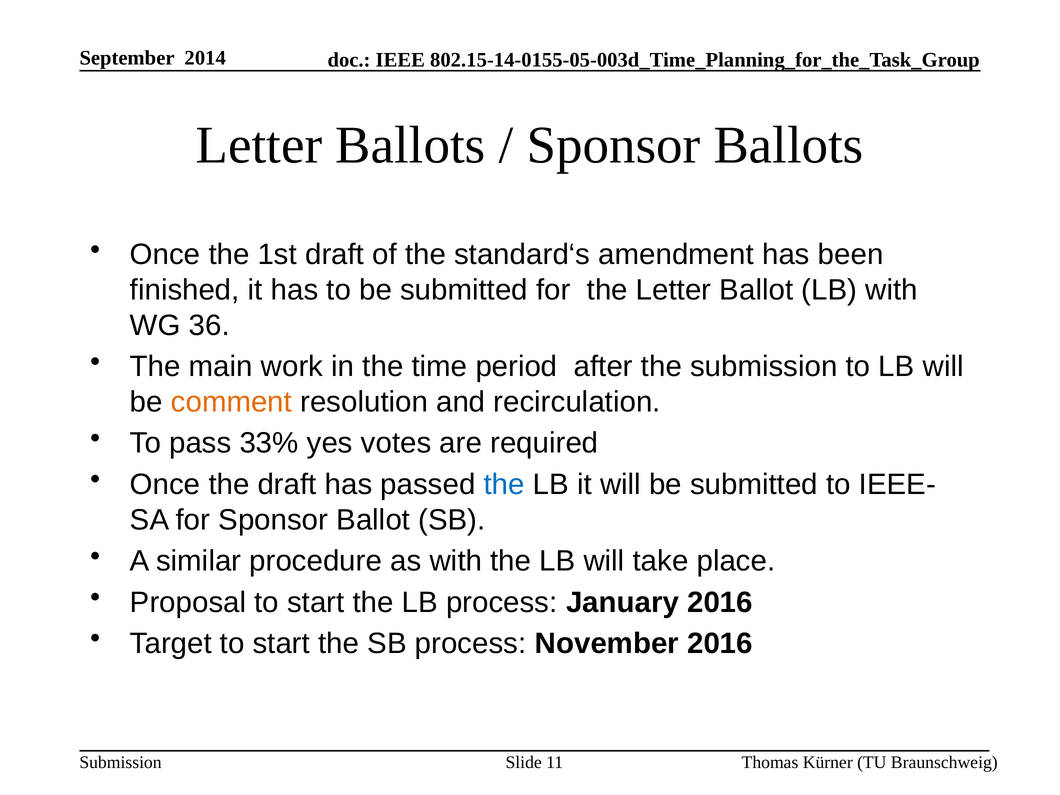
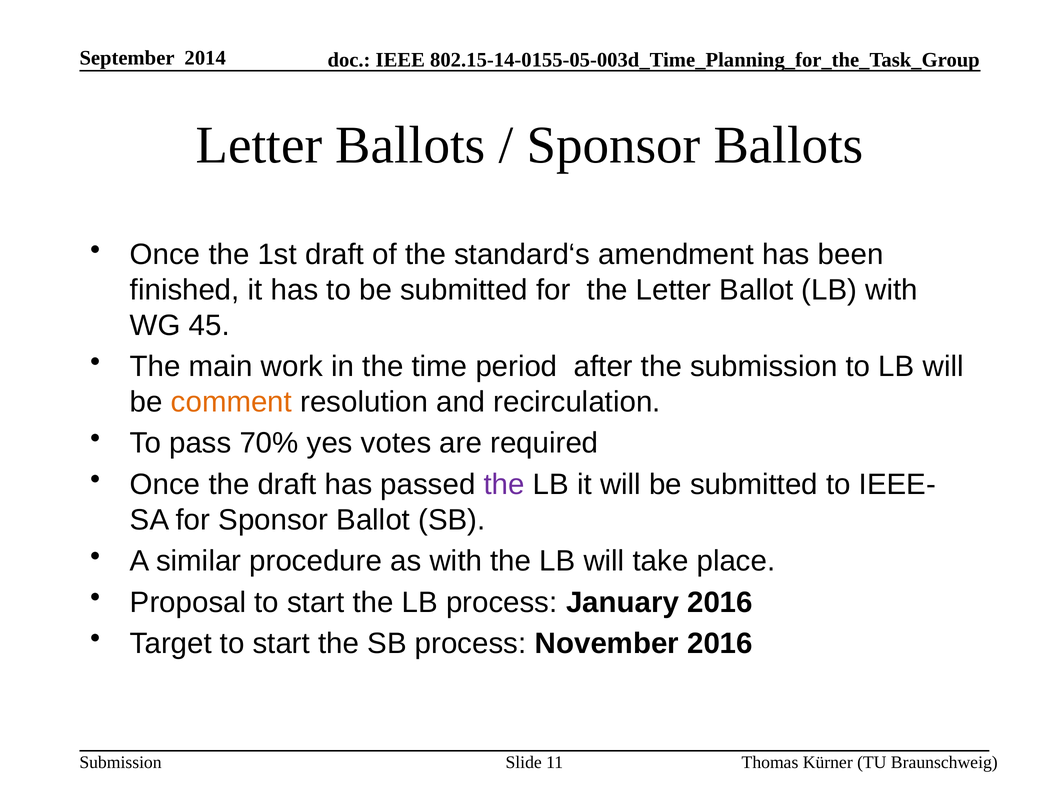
36: 36 -> 45
33%: 33% -> 70%
the at (504, 484) colour: blue -> purple
